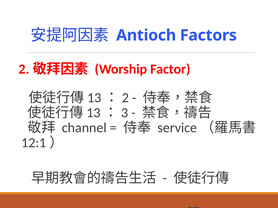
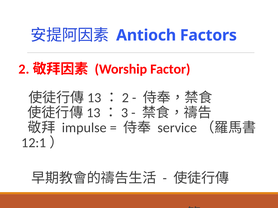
channel: channel -> impulse
